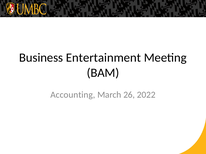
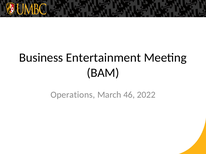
Accounting: Accounting -> Operations
26: 26 -> 46
